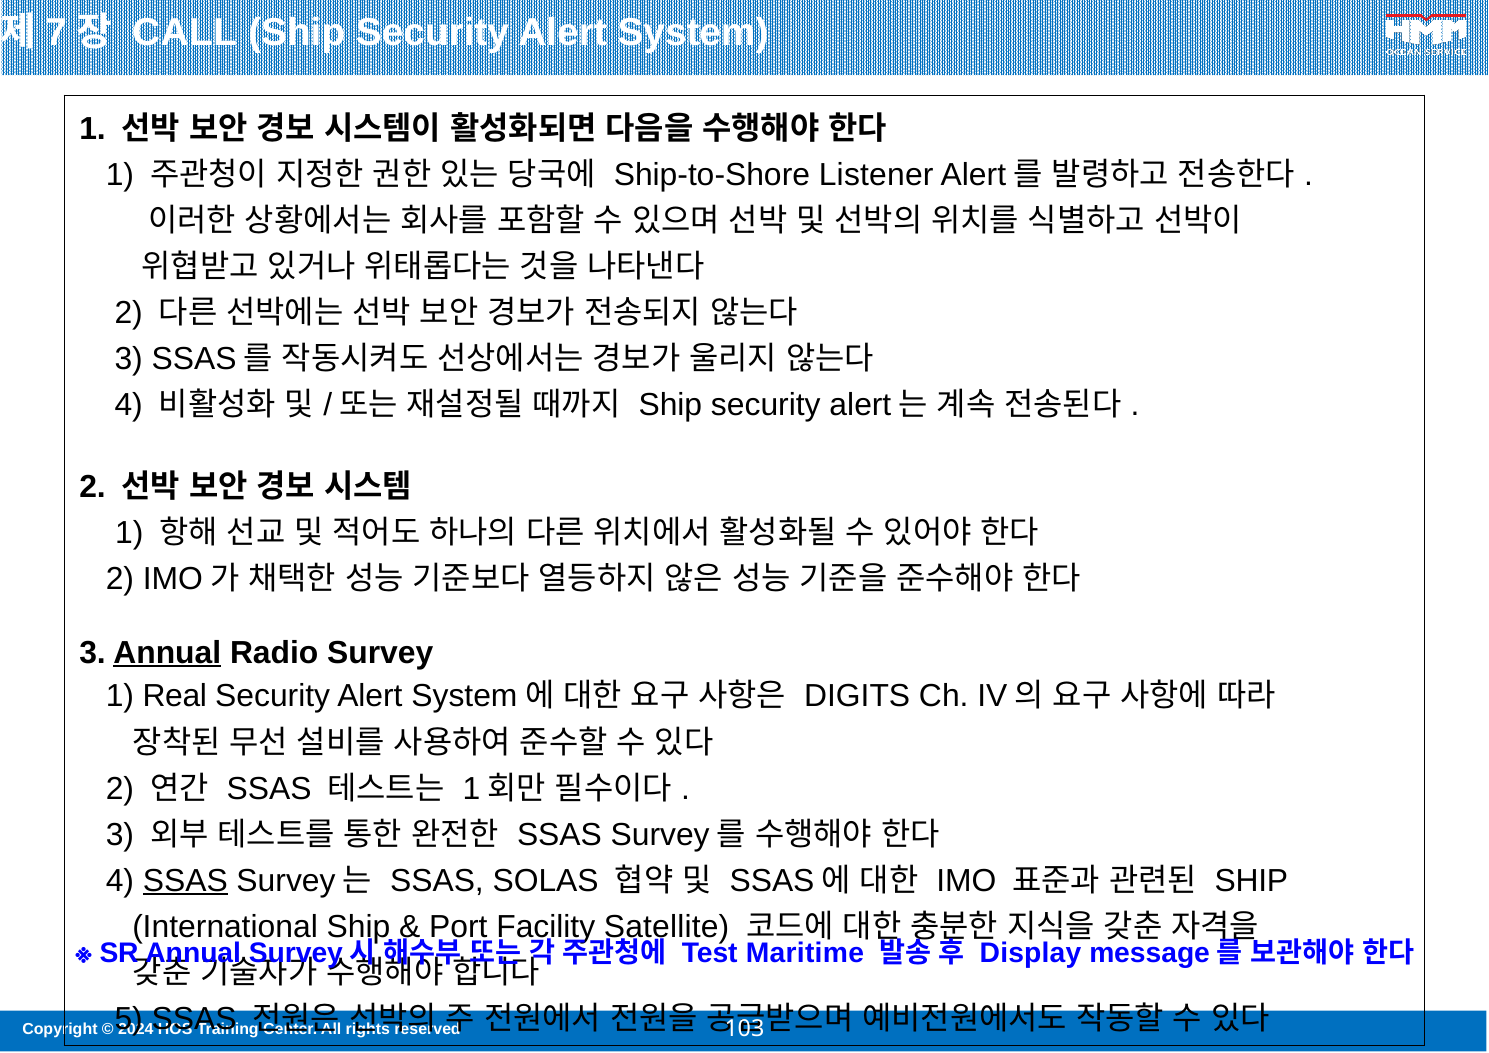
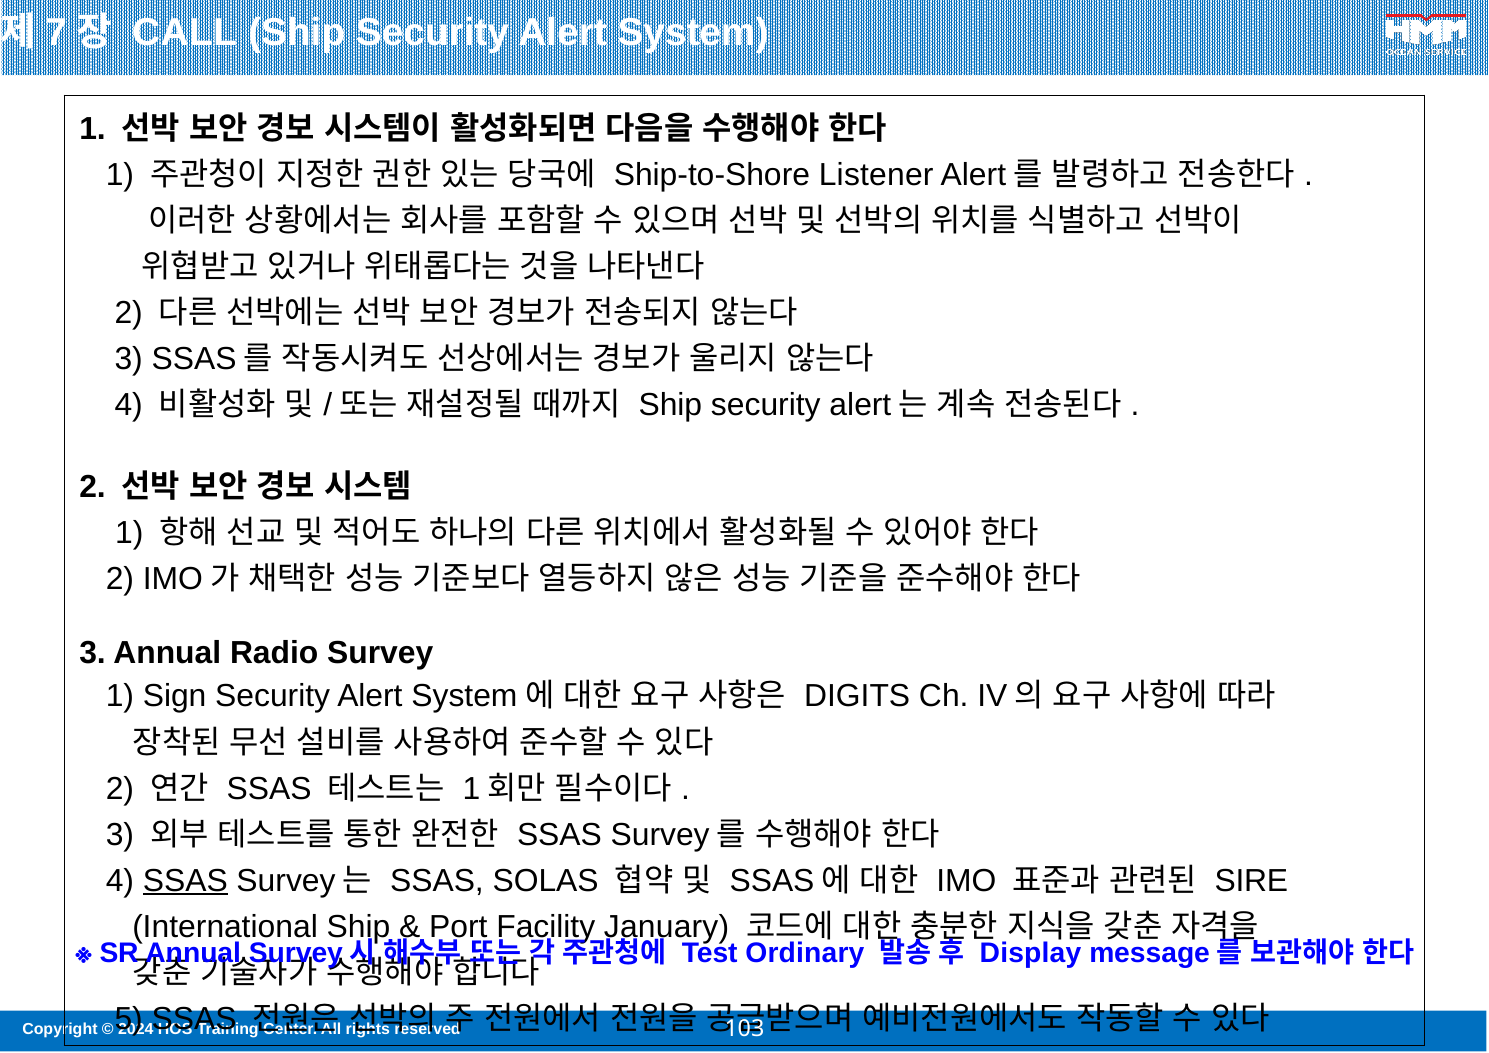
Annual at (167, 653) underline: present -> none
Real: Real -> Sign
SHIP at (1251, 881): SHIP -> SIRE
Satellite: Satellite -> January
Maritime: Maritime -> Ordinary
